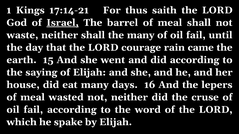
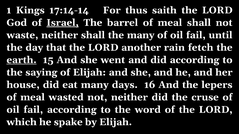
17:14-21: 17:14-21 -> 17:14-14
courage: courage -> another
came: came -> fetch
earth underline: none -> present
